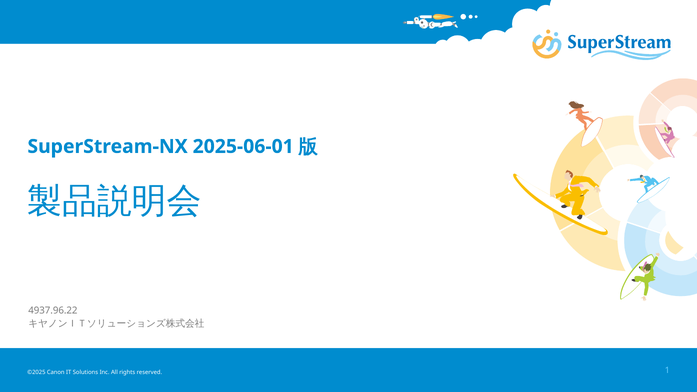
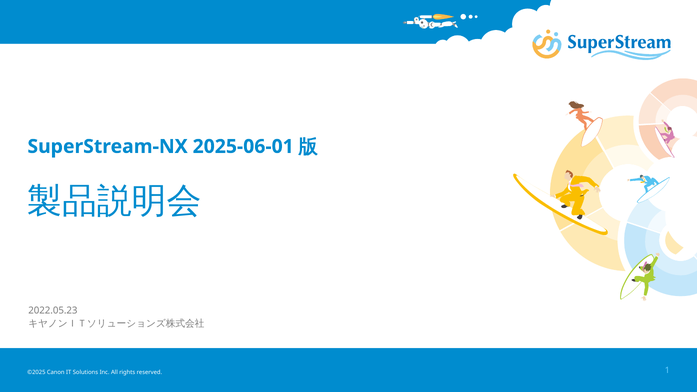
4937.96.22: 4937.96.22 -> 2022.05.23
